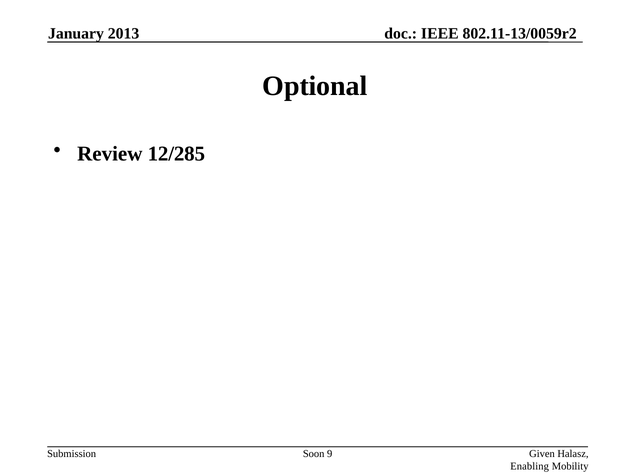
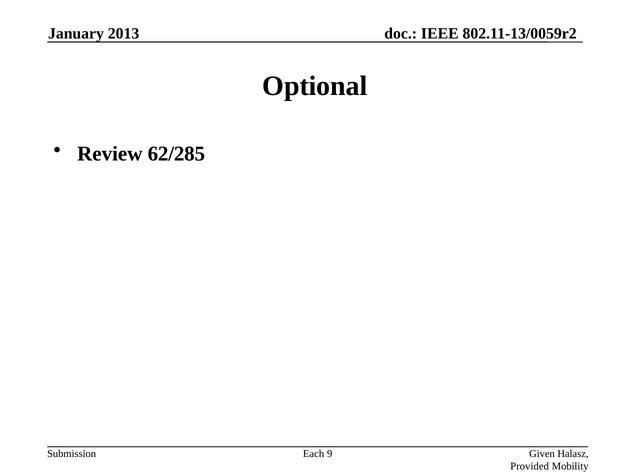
12/285: 12/285 -> 62/285
Soon: Soon -> Each
Enabling: Enabling -> Provided
